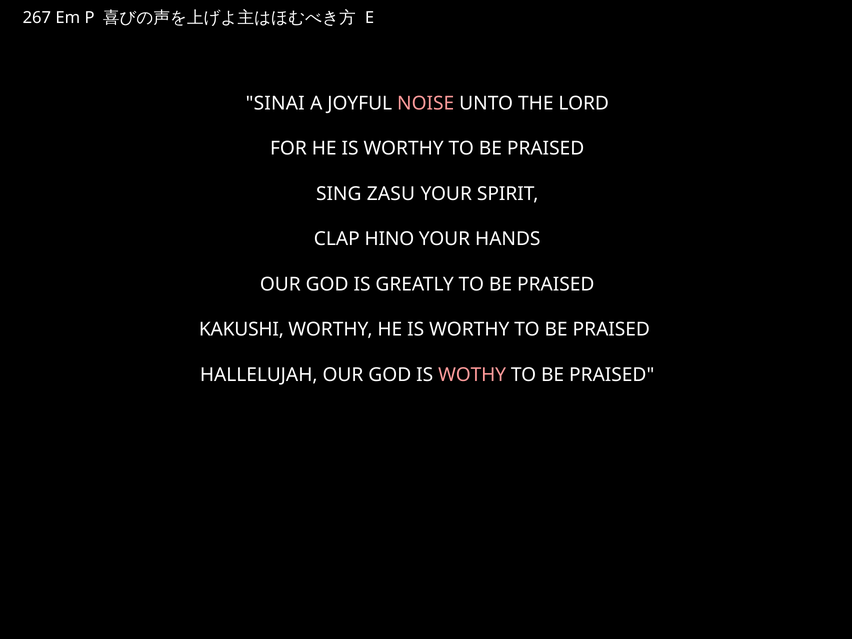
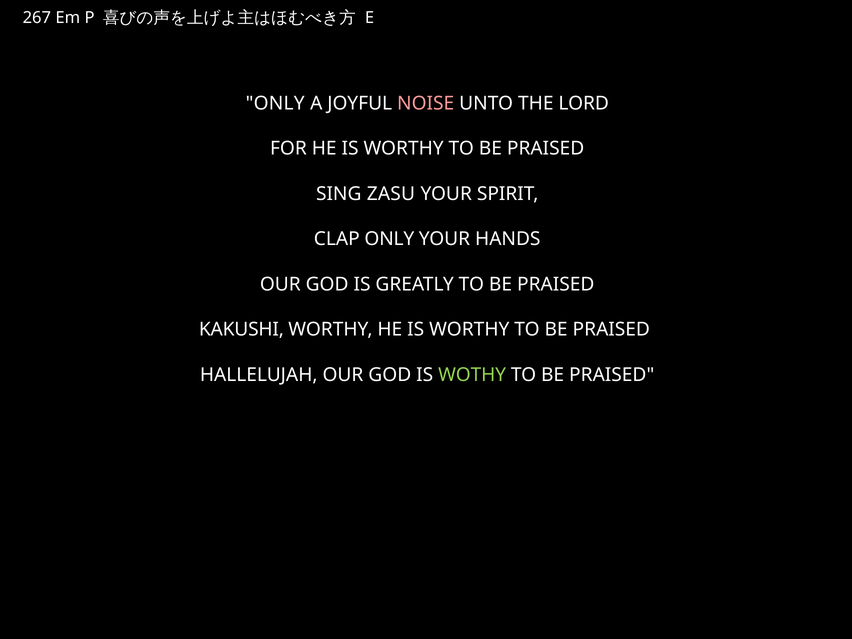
SINAI at (275, 103): SINAI -> ONLY
CLAP HINO: HINO -> ONLY
WOTHY colour: pink -> light green
